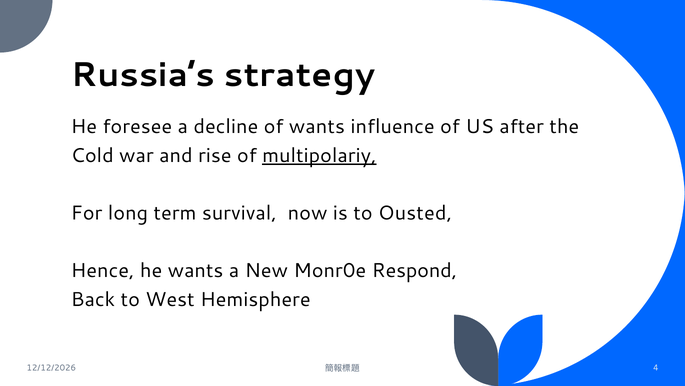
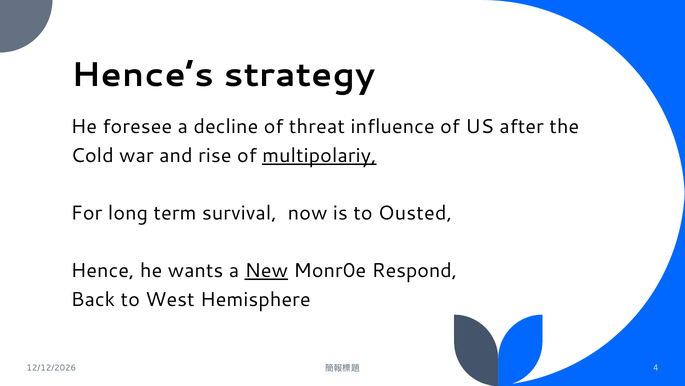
Russia’s: Russia’s -> Hence’s
of wants: wants -> threat
New underline: none -> present
